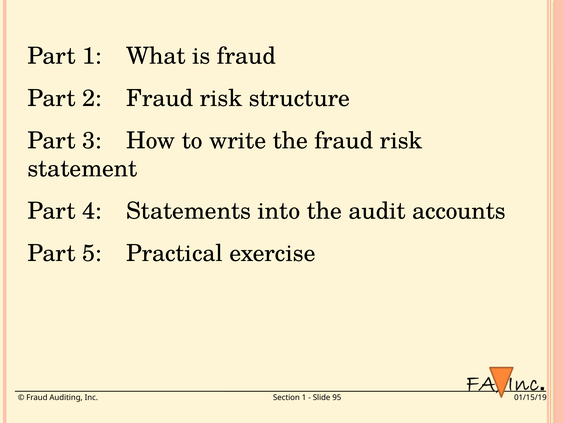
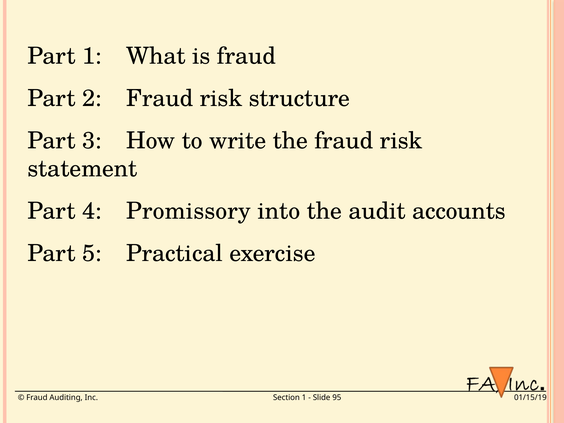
Statements: Statements -> Promissory
